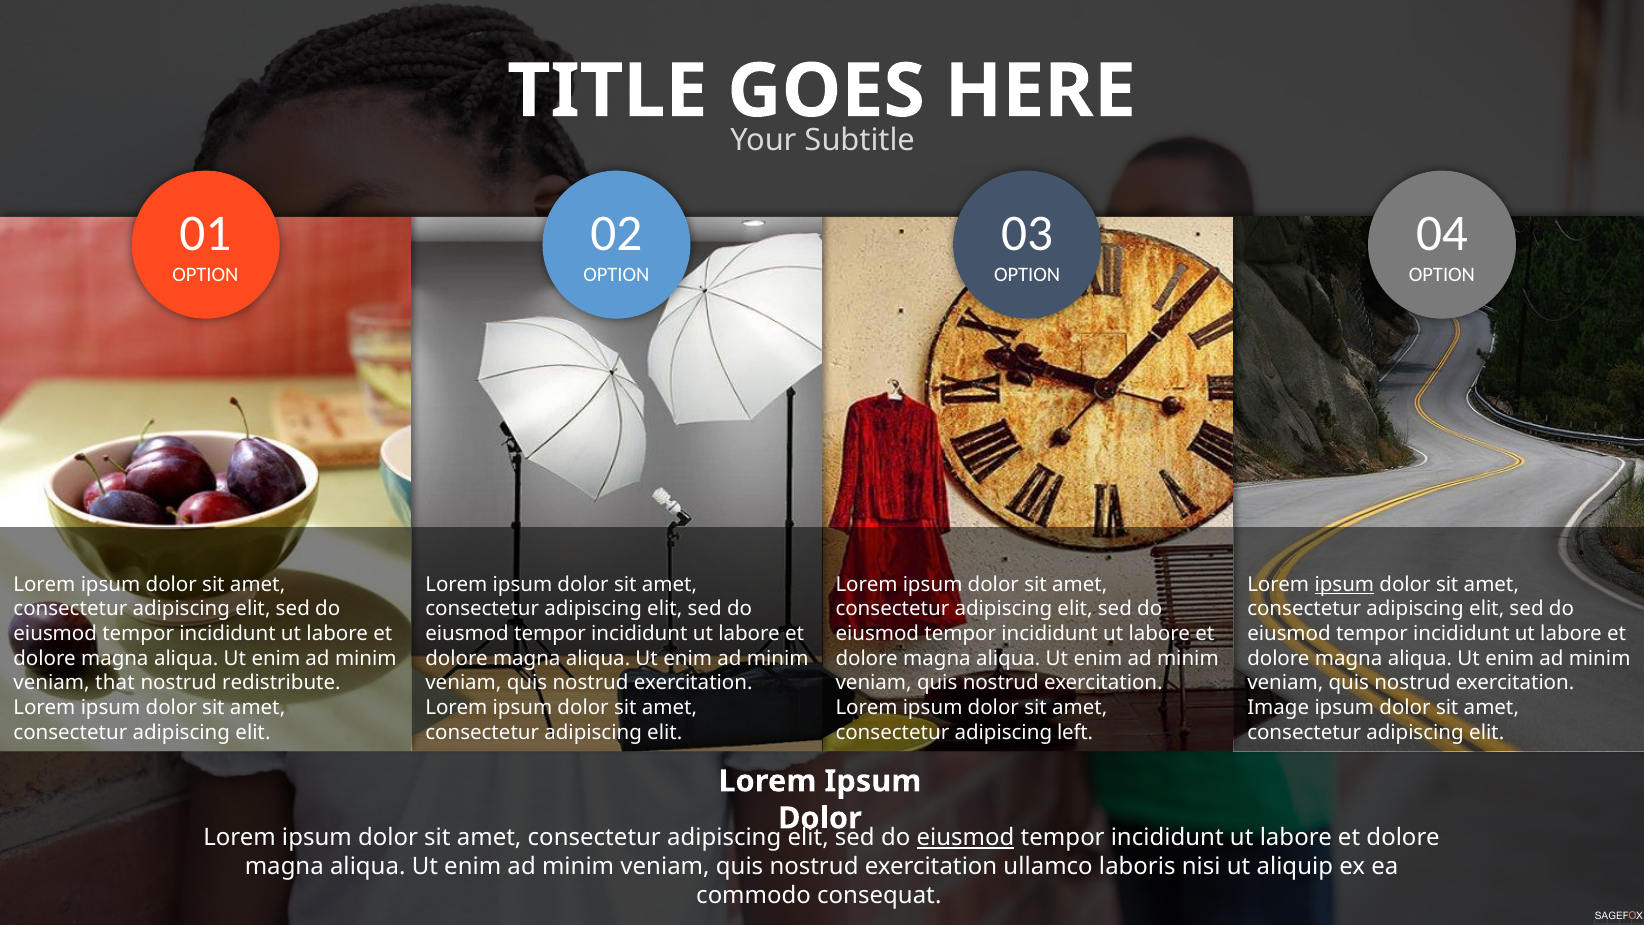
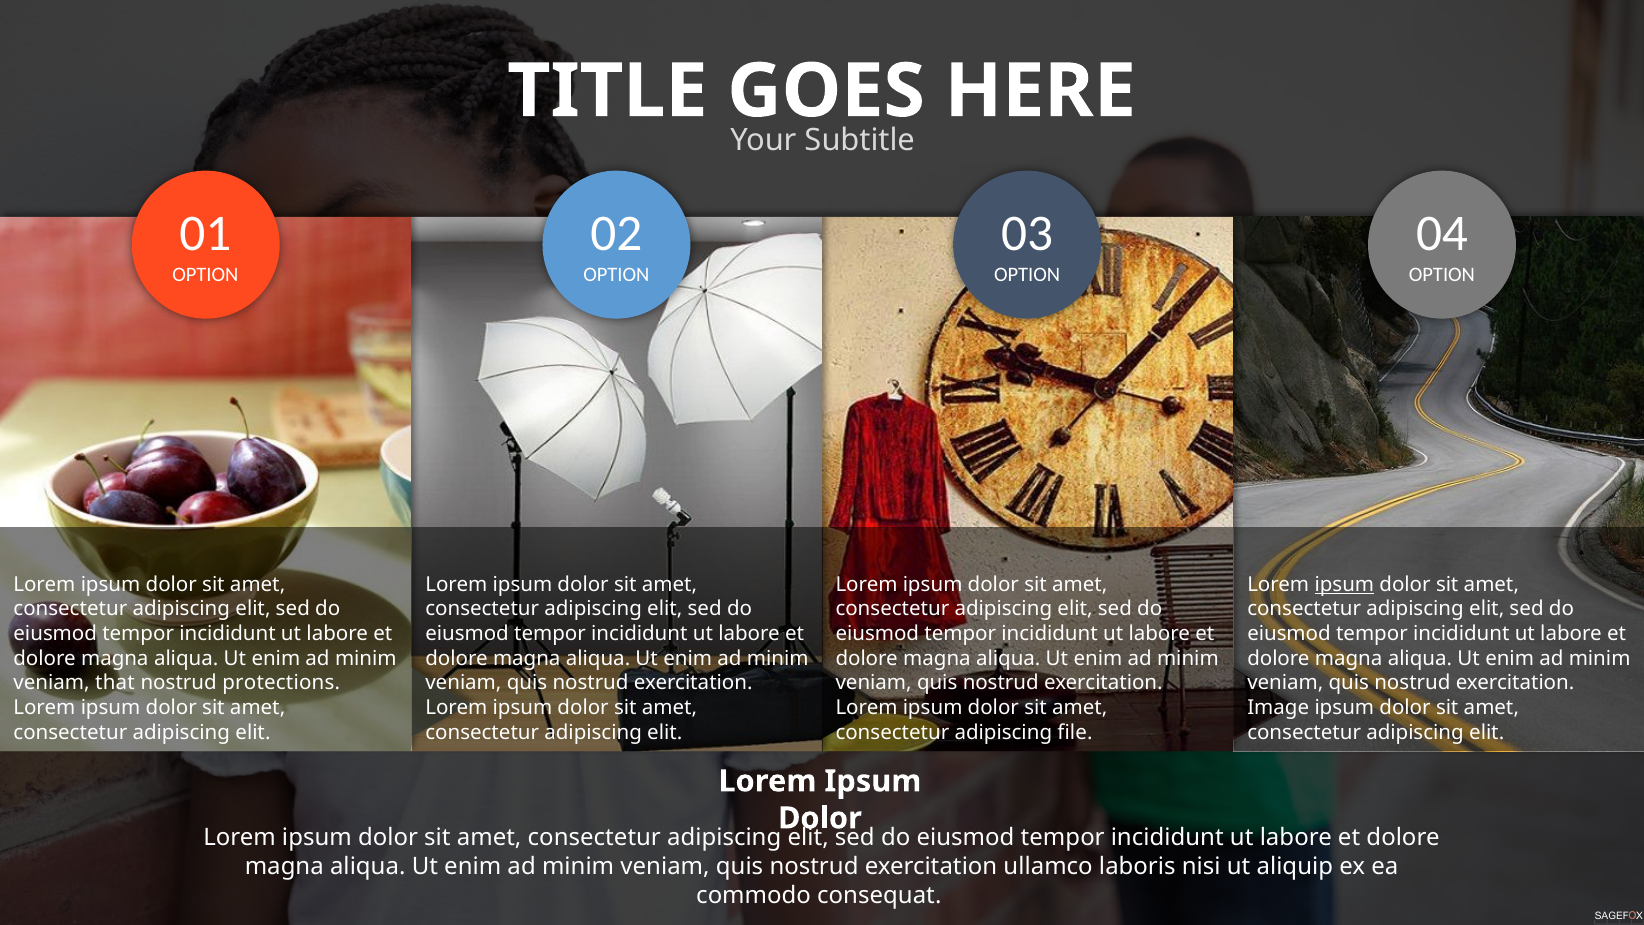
redistribute: redistribute -> protections
left: left -> file
eiusmod at (966, 837) underline: present -> none
